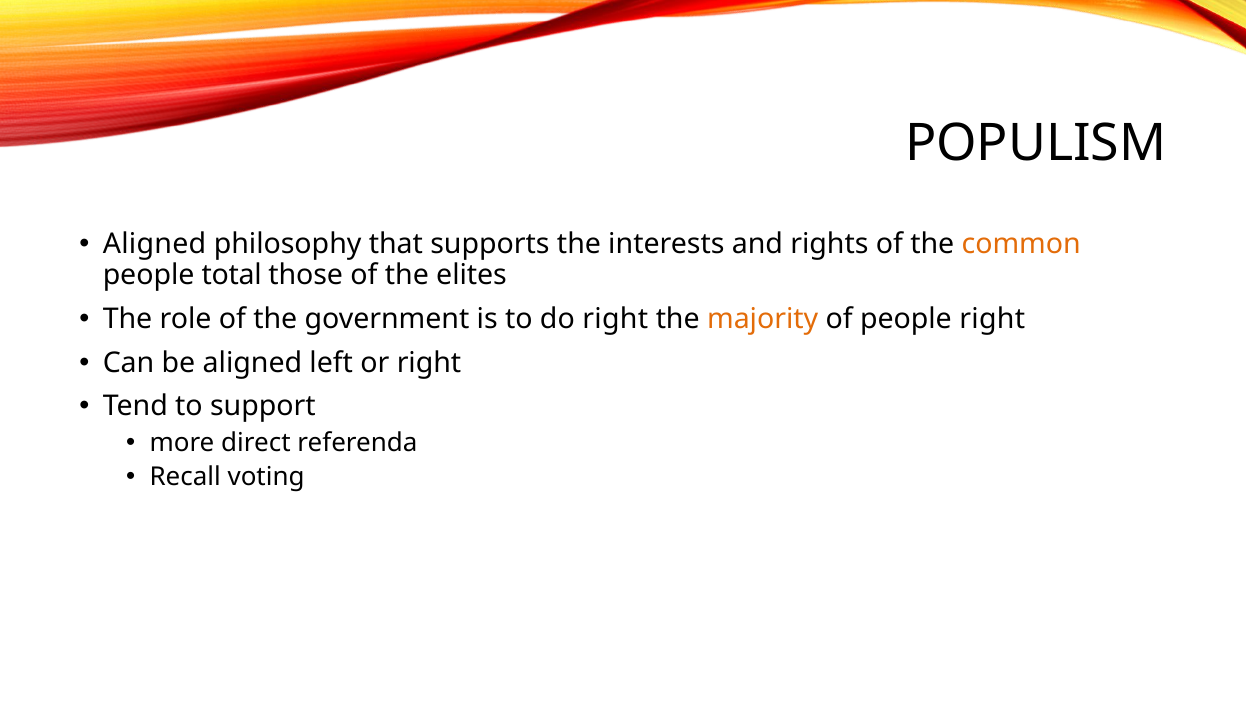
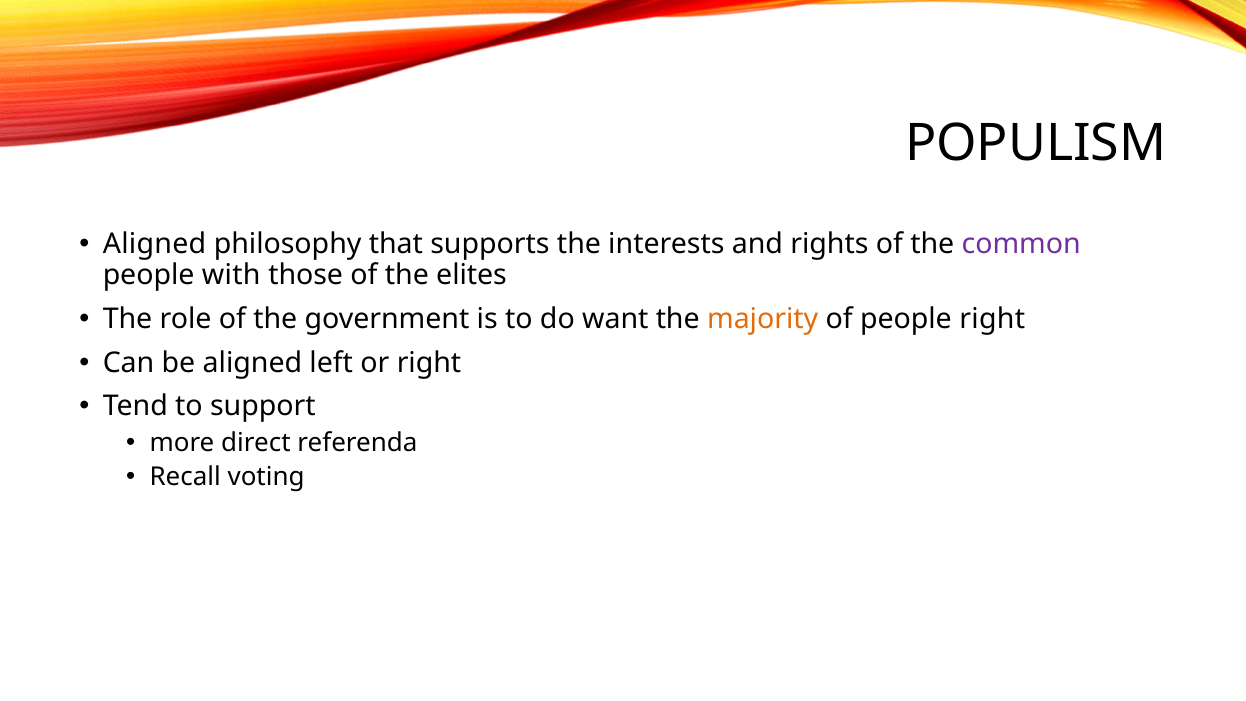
common colour: orange -> purple
total: total -> with
do right: right -> want
